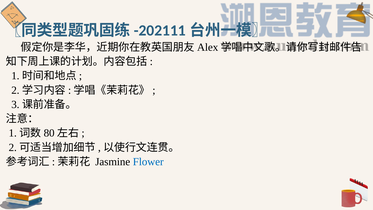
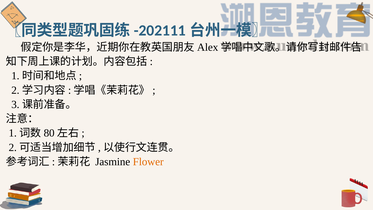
Flower colour: blue -> orange
